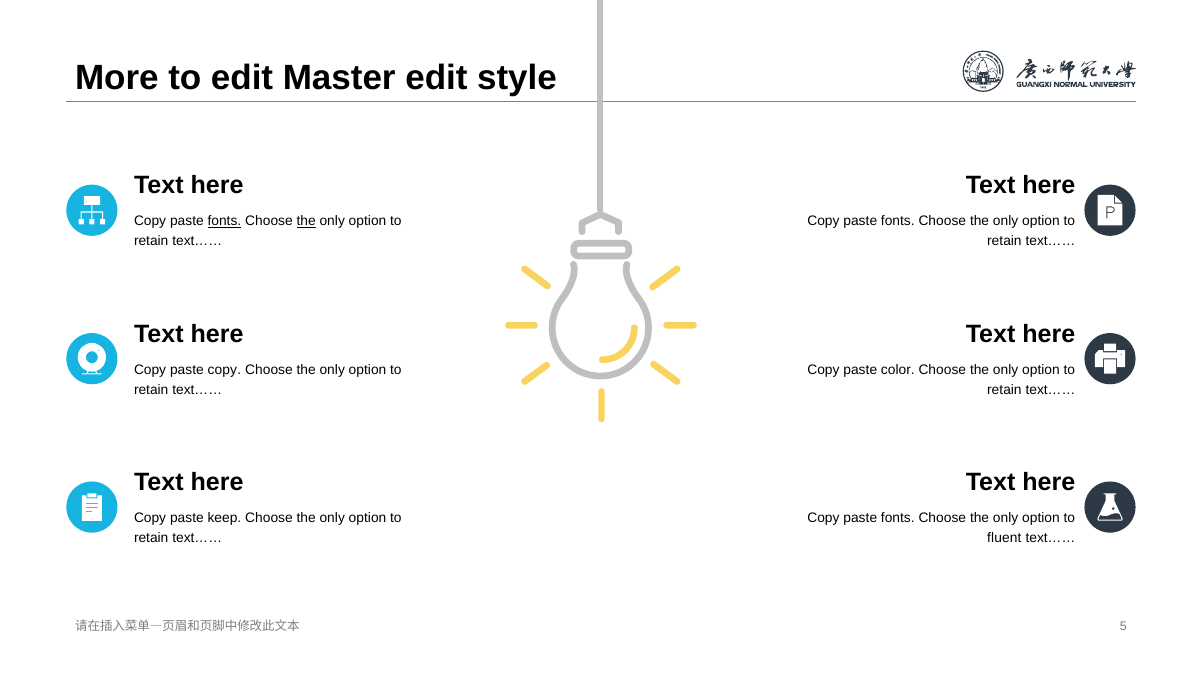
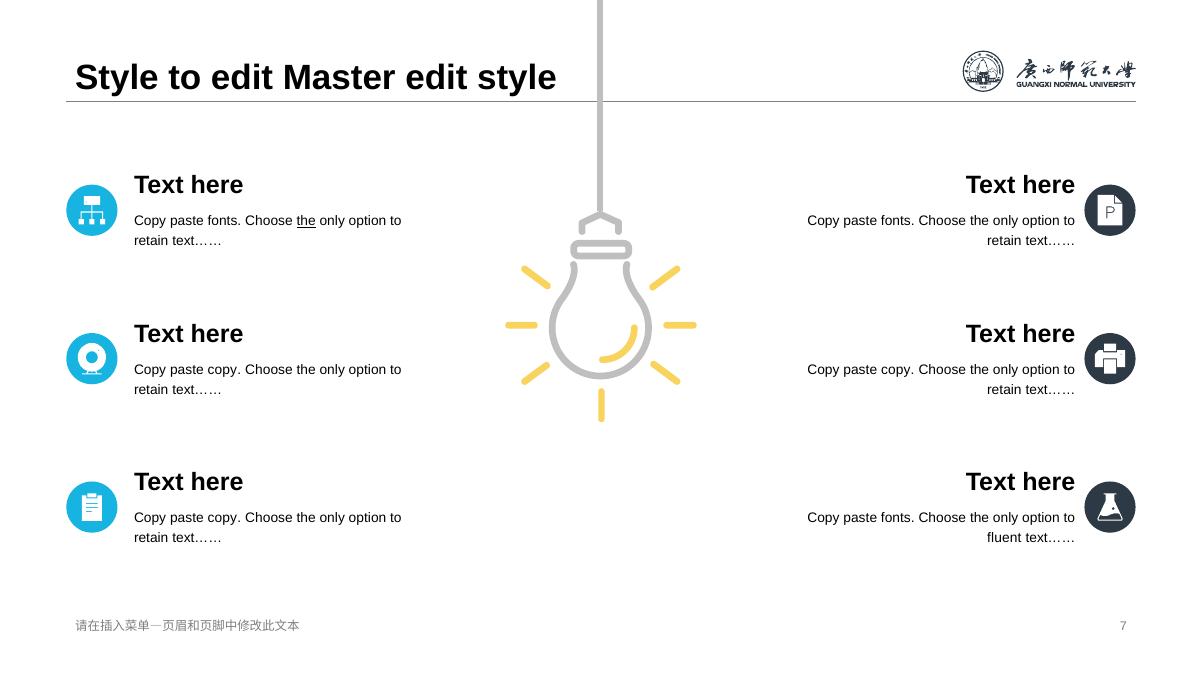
More at (117, 78): More -> Style
fonts at (224, 221) underline: present -> none
color at (898, 370): color -> copy
keep at (224, 518): keep -> copy
5: 5 -> 7
